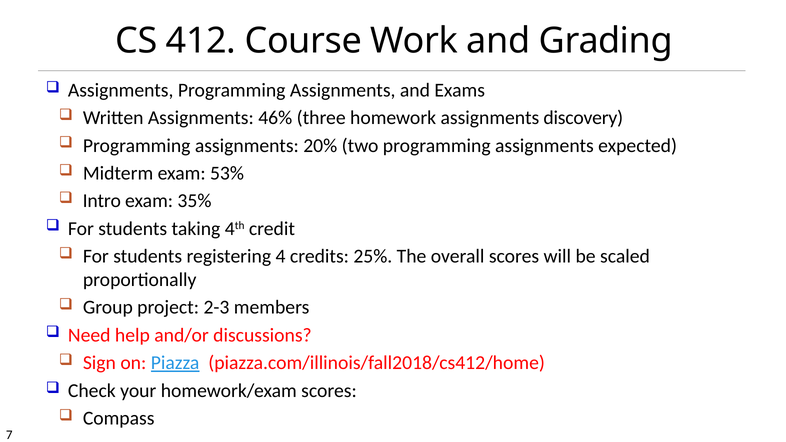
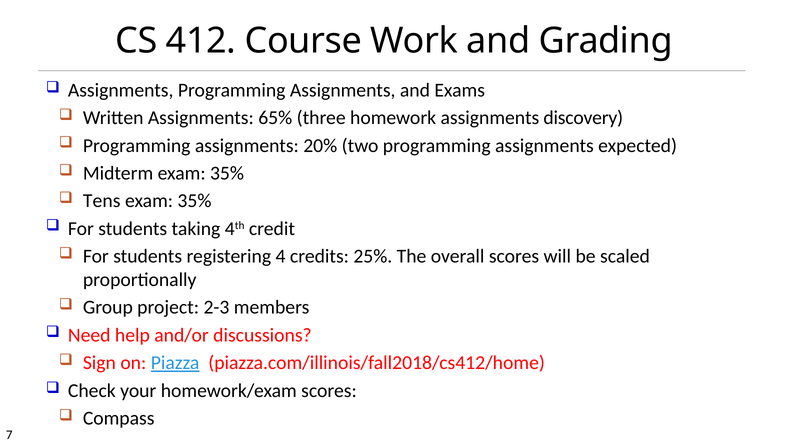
46%: 46% -> 65%
Midterm exam 53%: 53% -> 35%
Intro: Intro -> Tens
